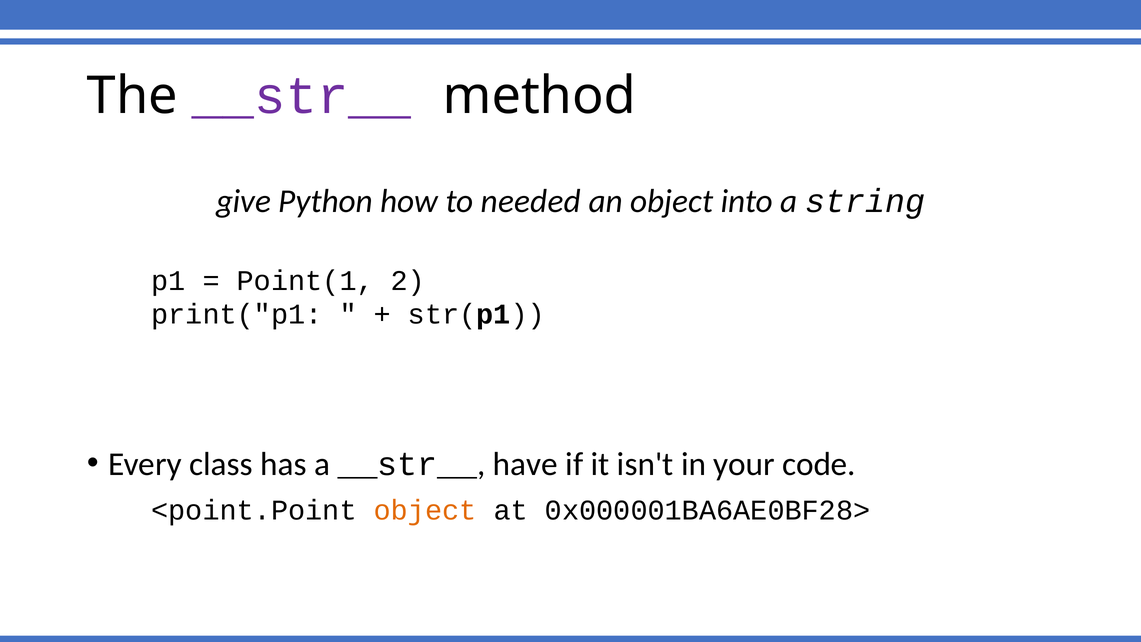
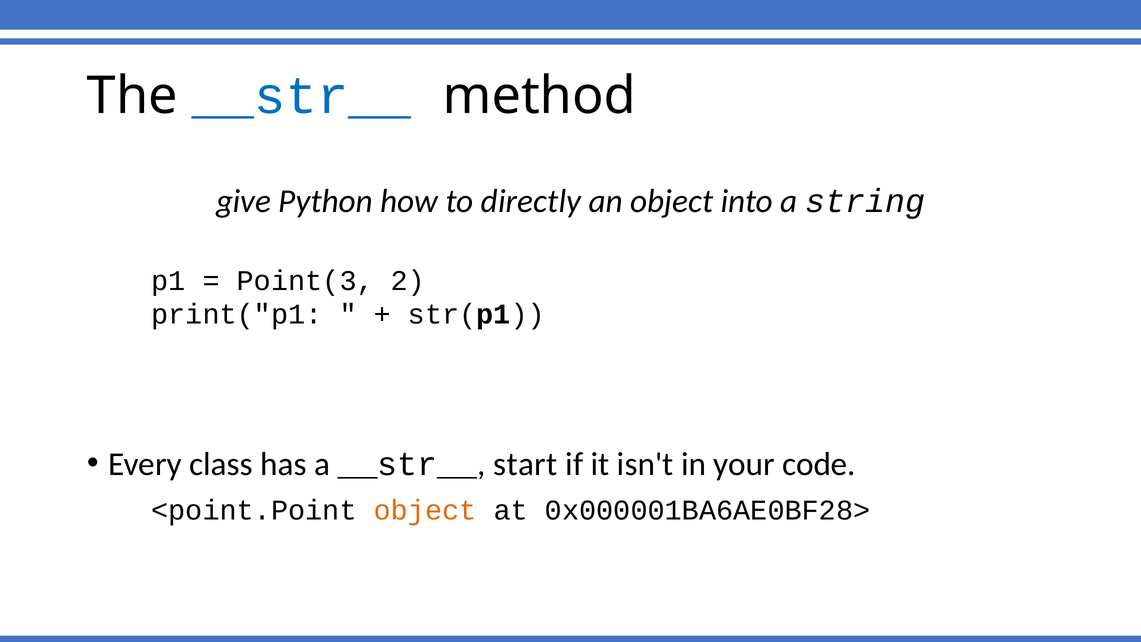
__str__ at (301, 96) colour: purple -> blue
needed: needed -> directly
Point(1: Point(1 -> Point(3
have: have -> start
